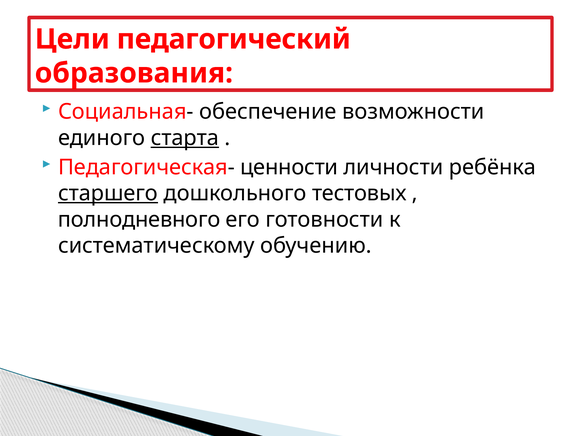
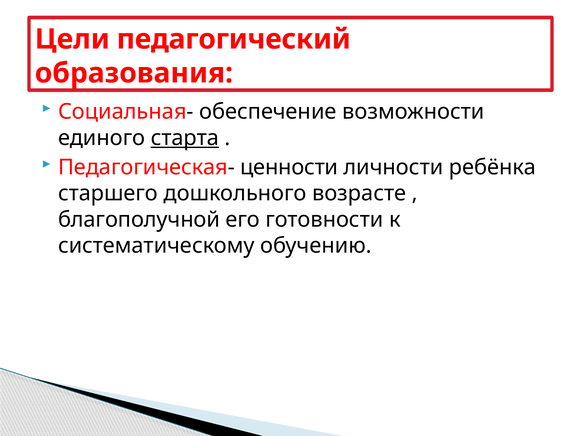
старшего underline: present -> none
тестовых: тестовых -> возрасте
полнодневного: полнодневного -> благополучной
